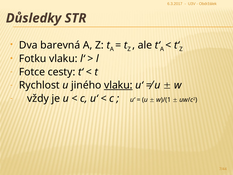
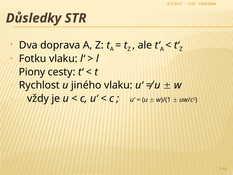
barevná: barevná -> doprava
Fotce: Fotce -> Piony
vlaku at (118, 85) underline: present -> none
